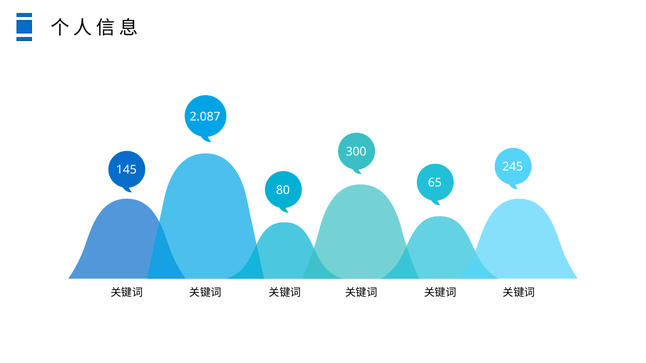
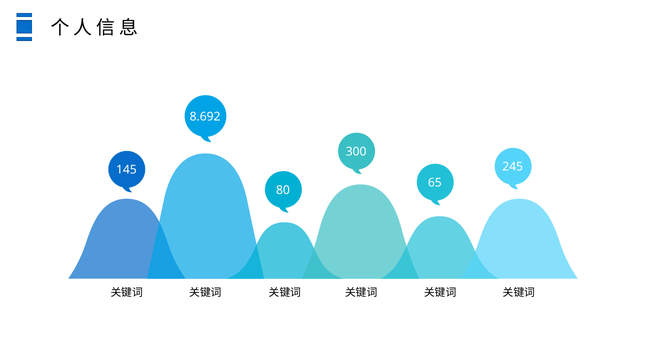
2.087: 2.087 -> 8.692
